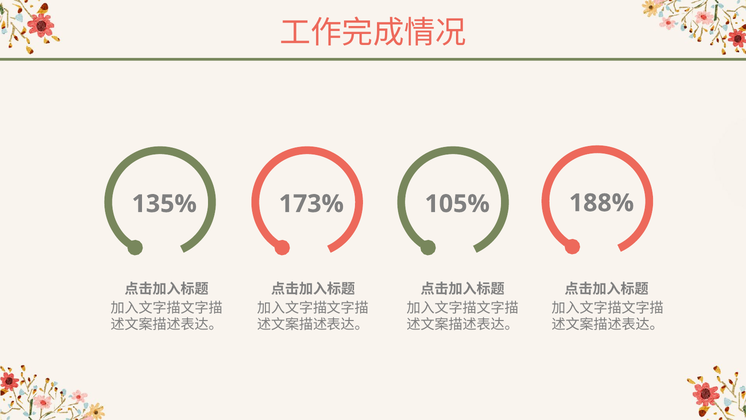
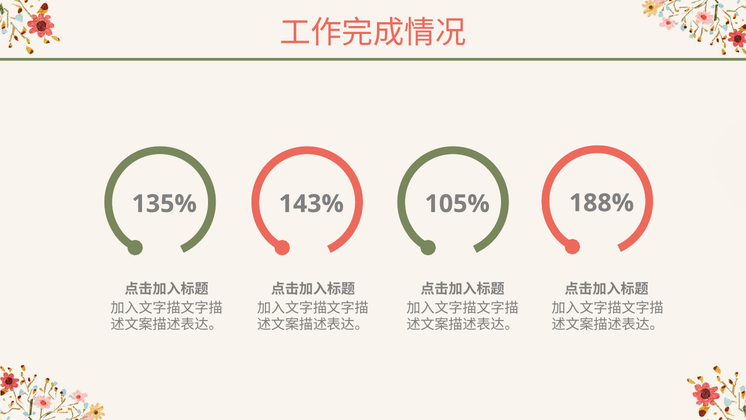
173%: 173% -> 143%
